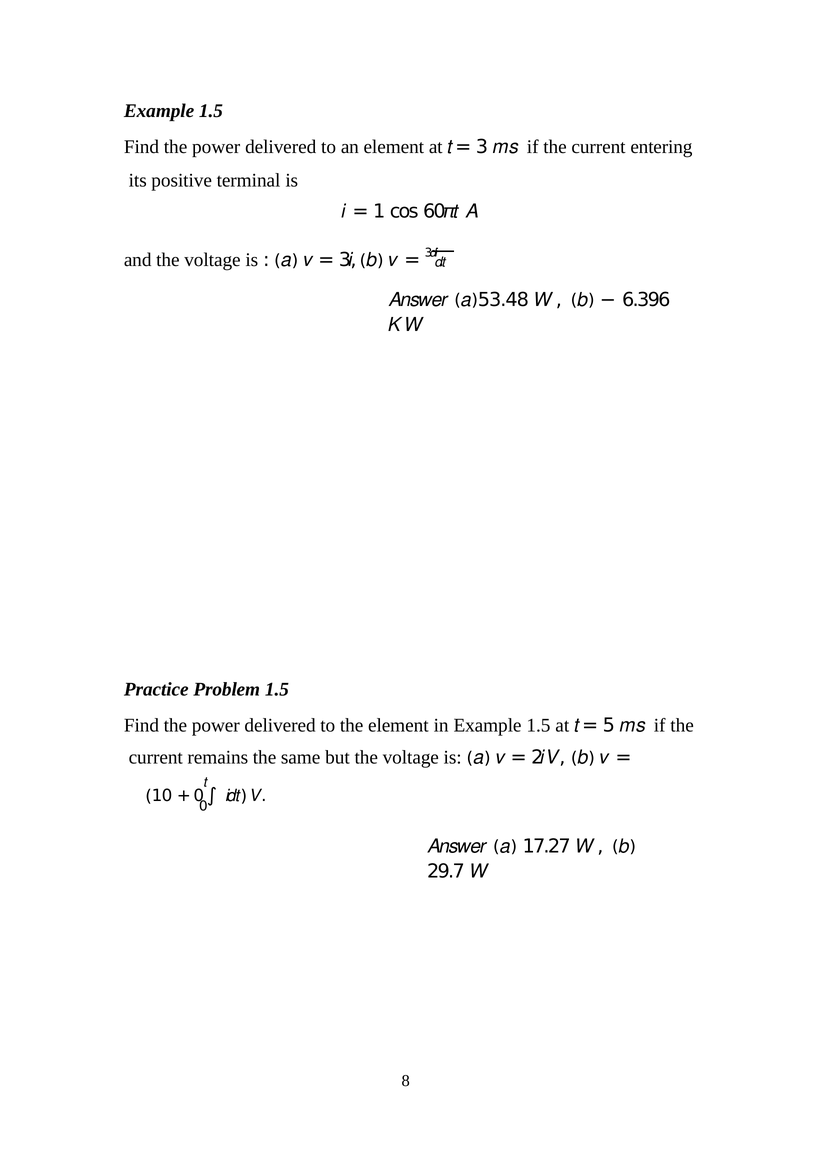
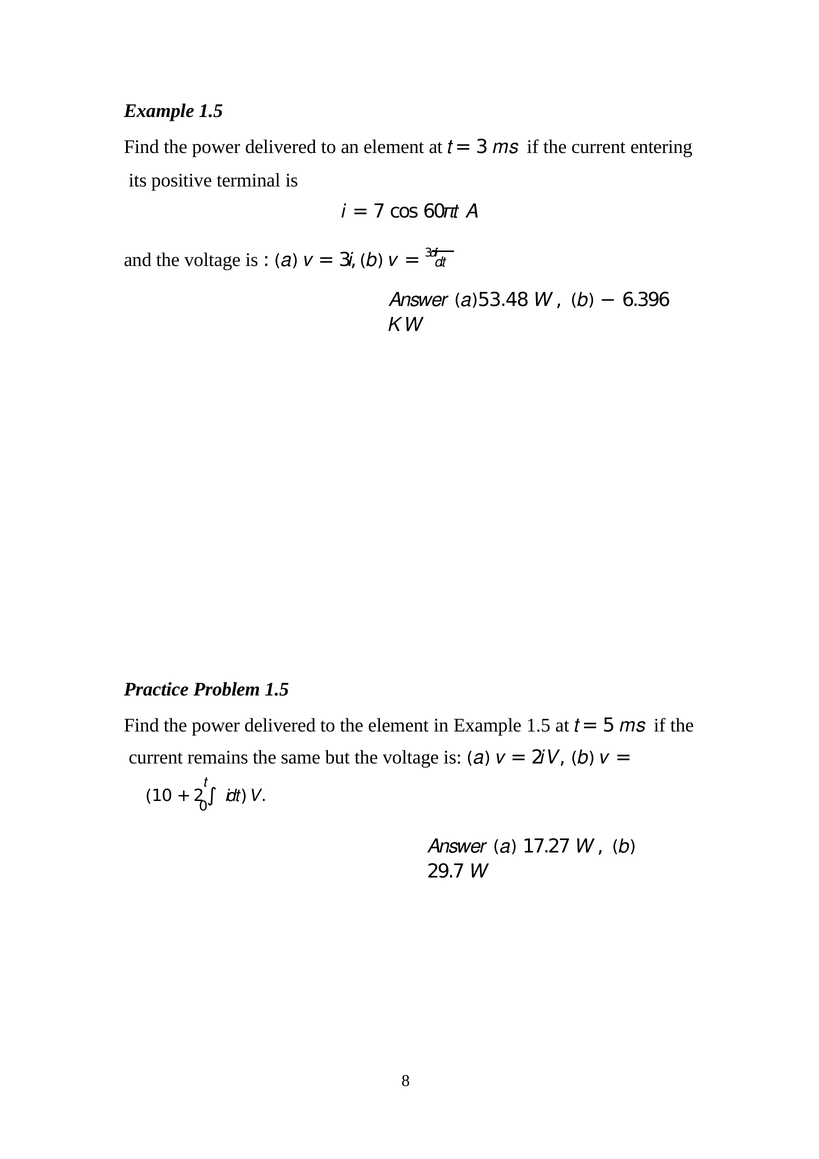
1: 1 -> 7
0 at (199, 796): 0 -> 2
